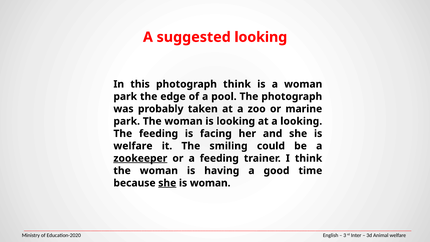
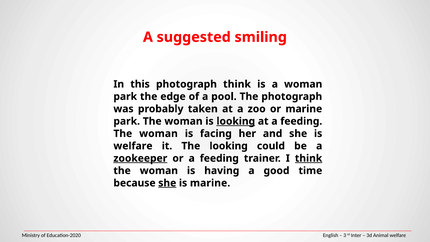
suggested looking: looking -> smiling
looking at (236, 121) underline: none -> present
at a looking: looking -> feeding
feeding at (159, 134): feeding -> woman
The smiling: smiling -> looking
think at (309, 158) underline: none -> present
is woman: woman -> marine
